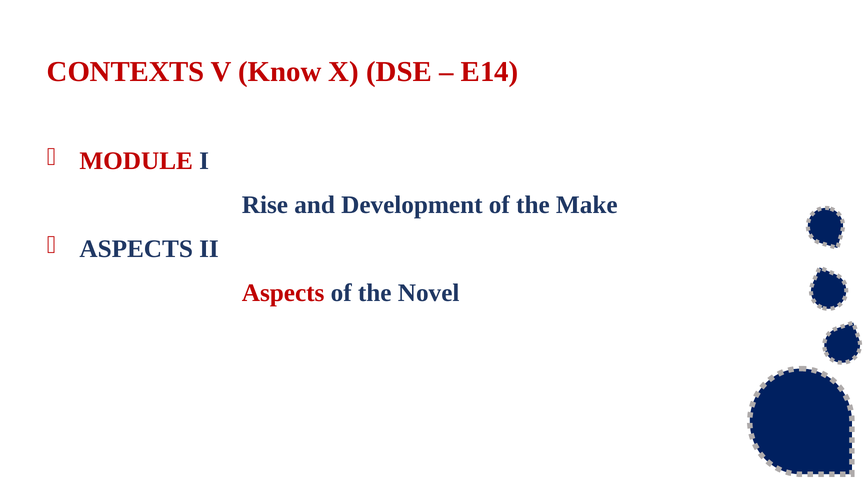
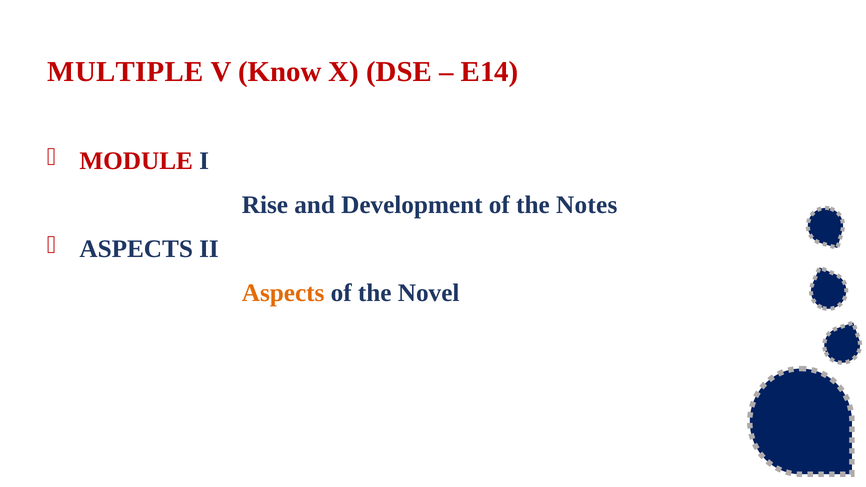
CONTEXTS: CONTEXTS -> MULTIPLE
Make: Make -> Notes
Aspects at (283, 293) colour: red -> orange
